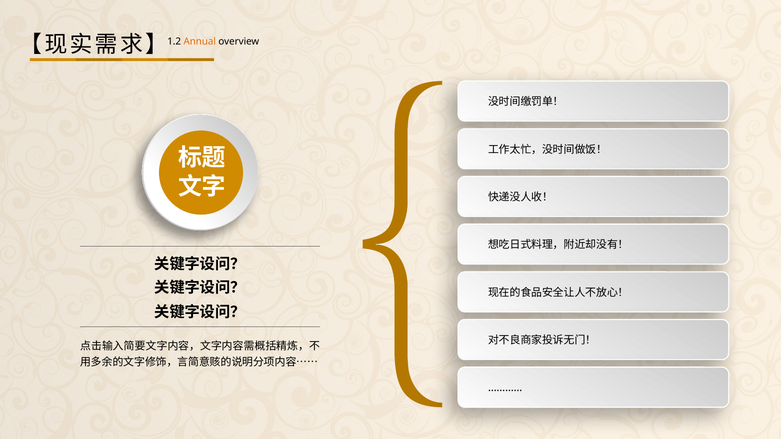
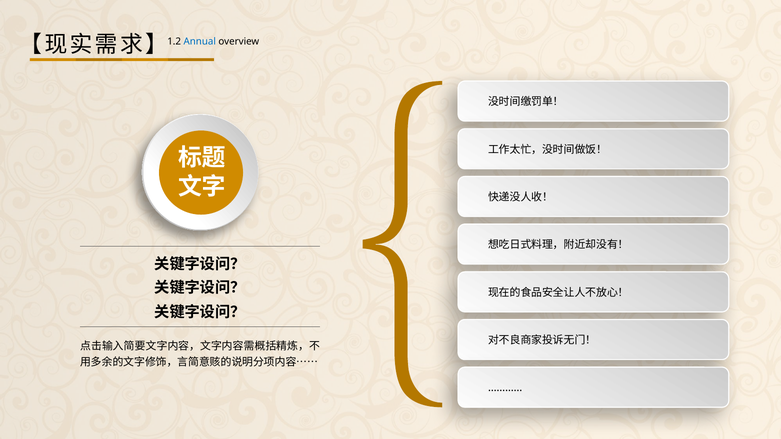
Annual colour: orange -> blue
